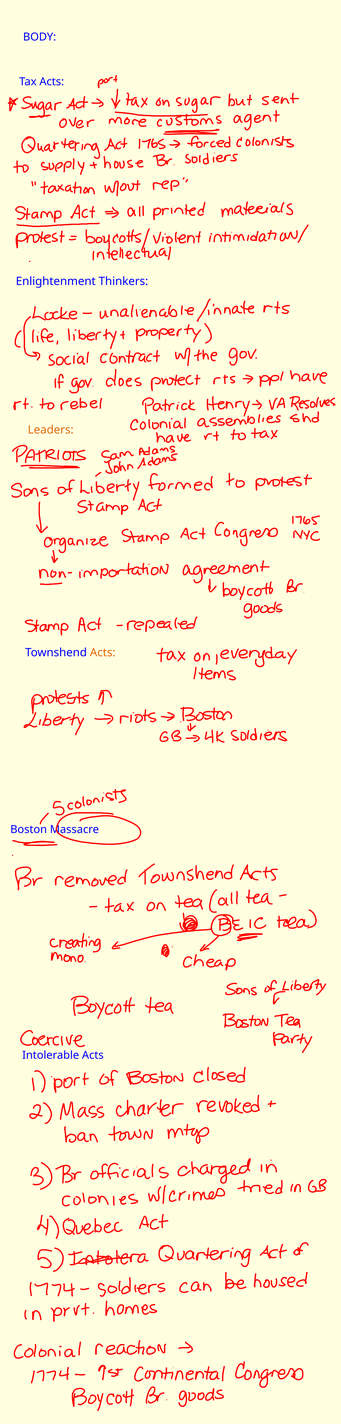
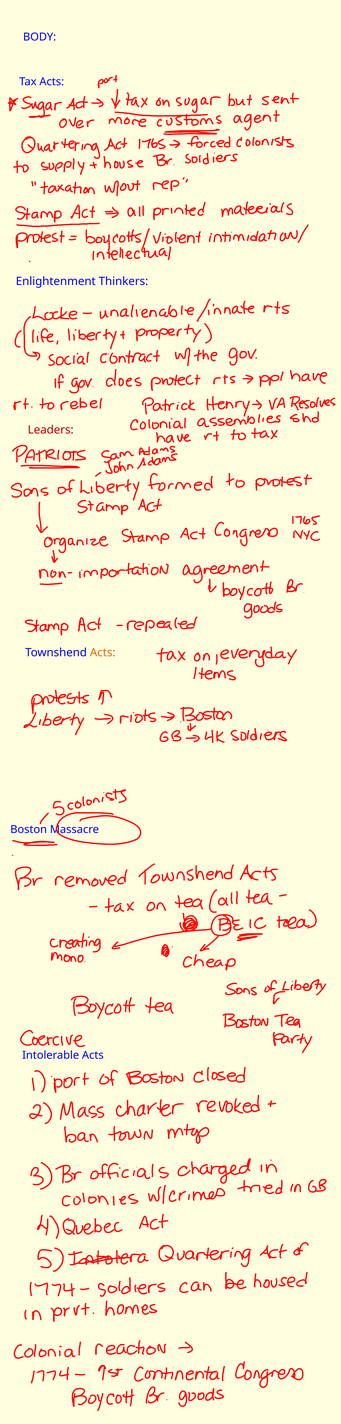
Leaders colour: orange -> red
